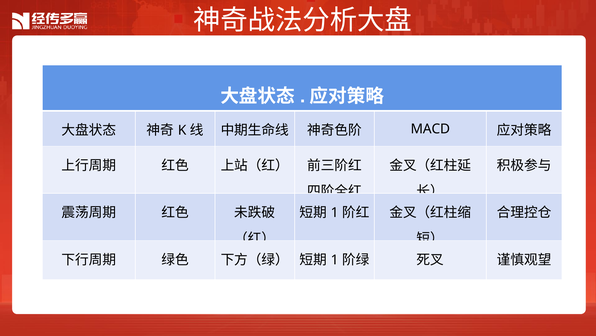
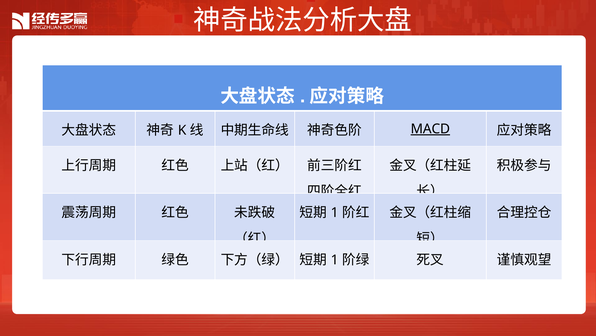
MACD underline: none -> present
